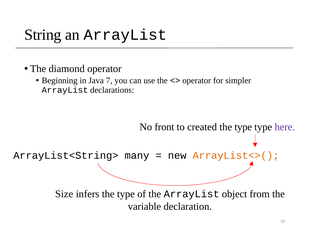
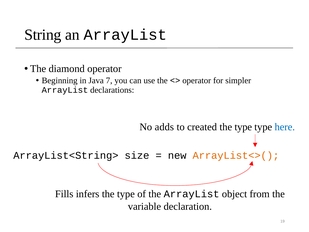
front: front -> adds
here colour: purple -> blue
many: many -> size
Size: Size -> Fills
